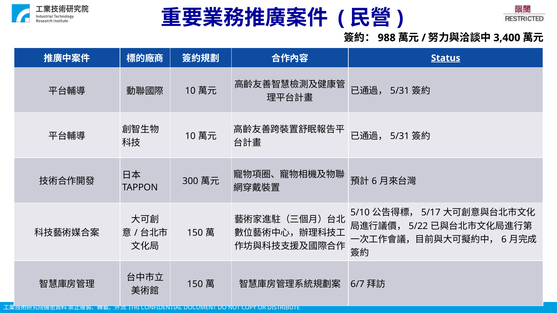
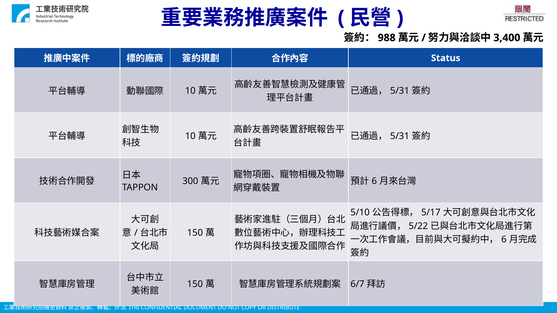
Status underline: present -> none
